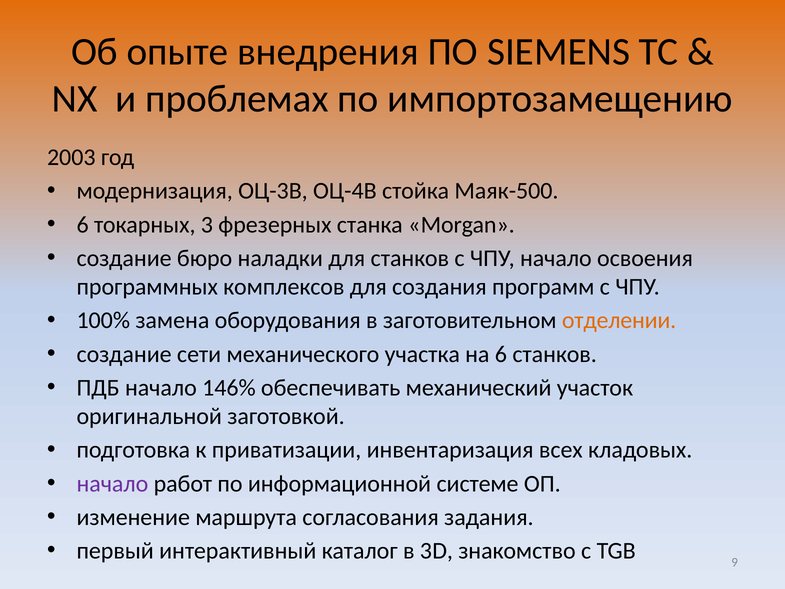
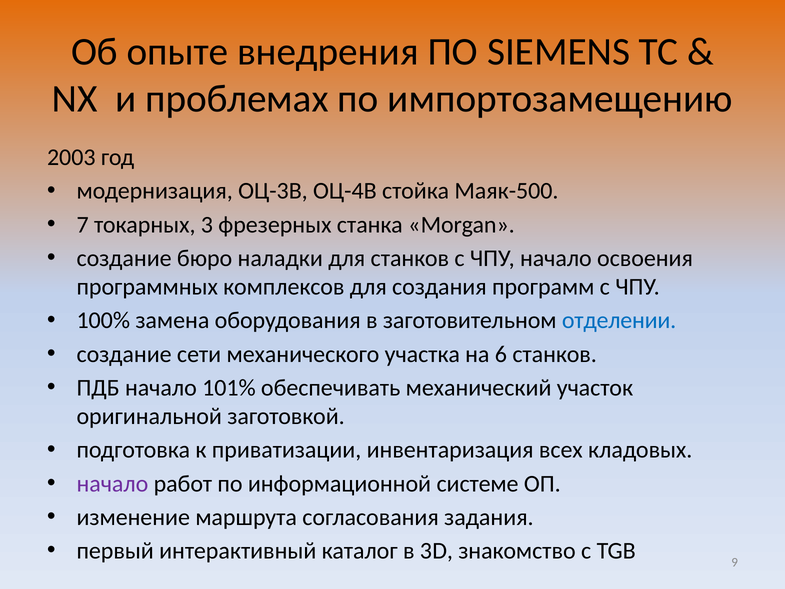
6 at (83, 224): 6 -> 7
отделении colour: orange -> blue
146%: 146% -> 101%
